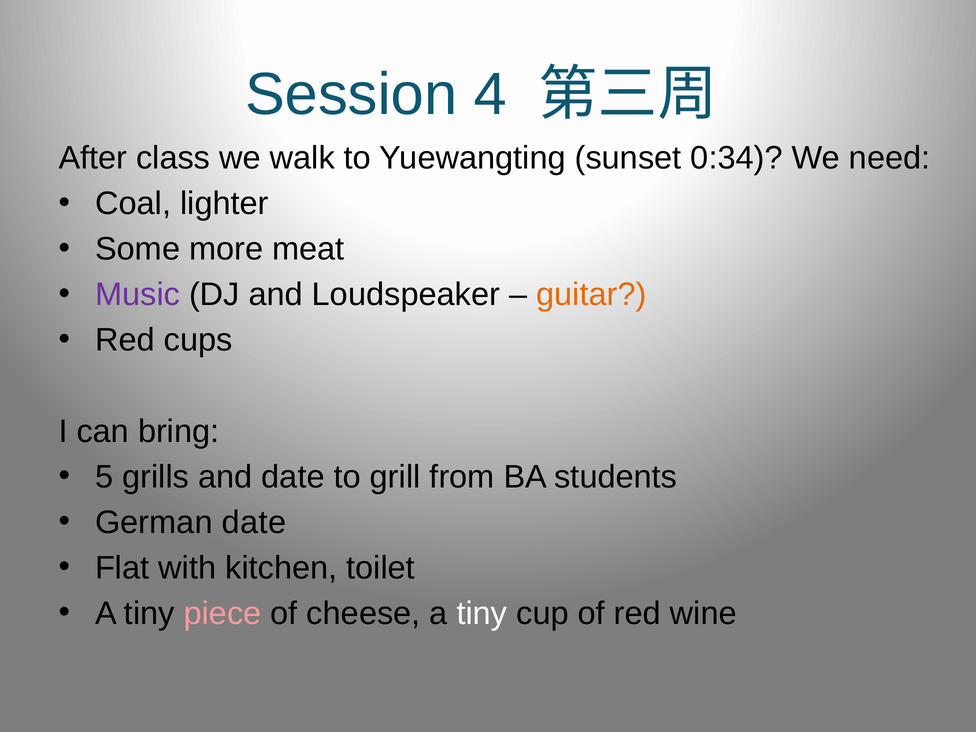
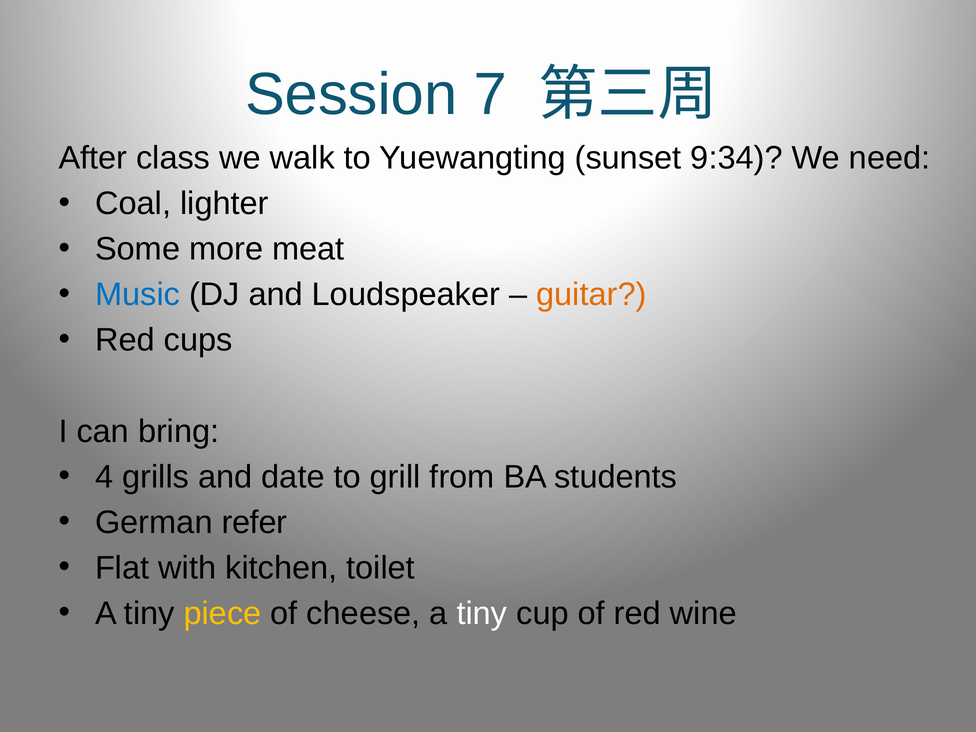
4: 4 -> 7
0:34: 0:34 -> 9:34
Music colour: purple -> blue
5: 5 -> 4
German date: date -> refer
piece colour: pink -> yellow
